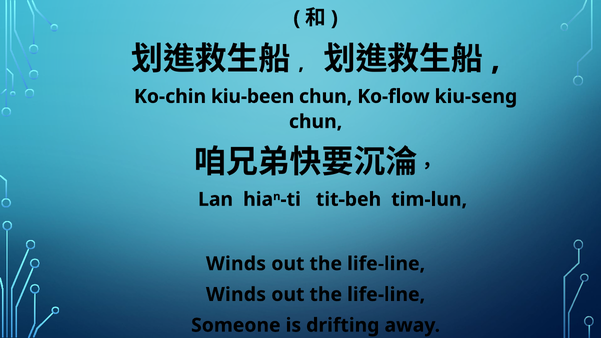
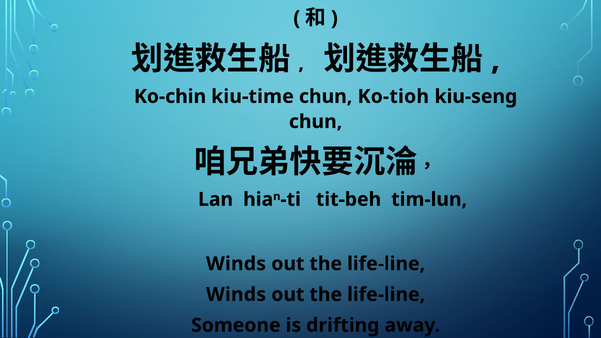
kiu-been: kiu-been -> kiu-time
Ko-flow: Ko-flow -> Ko-tioh
